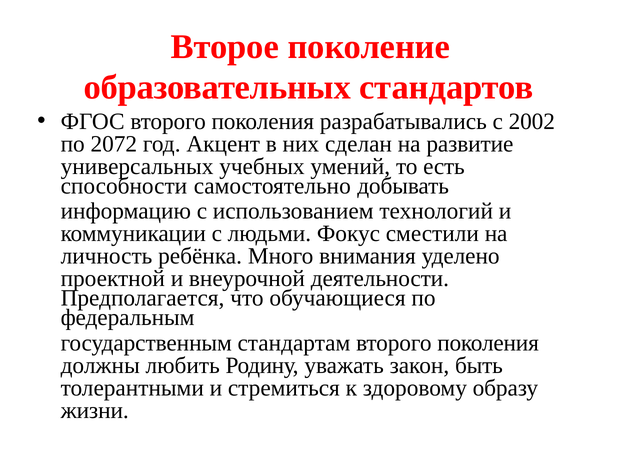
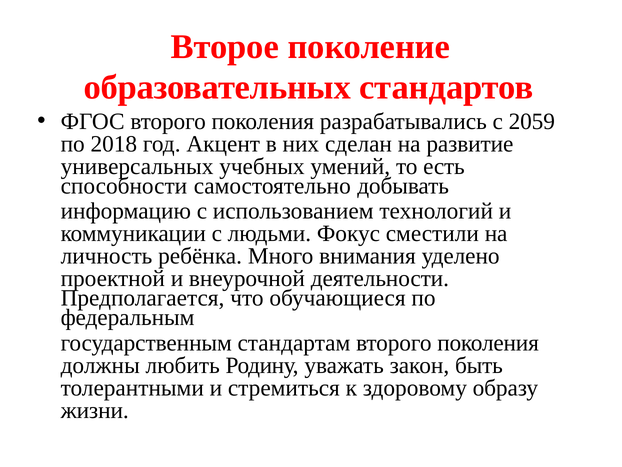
2002: 2002 -> 2059
2072: 2072 -> 2018
